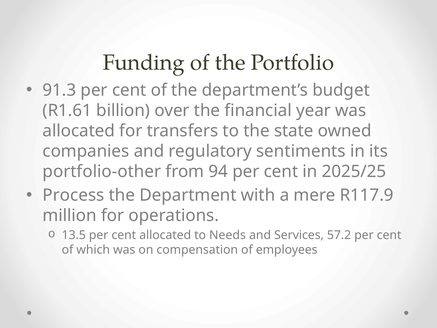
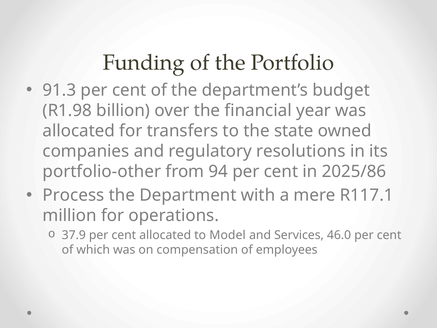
R1.61: R1.61 -> R1.98
sentiments: sentiments -> resolutions
2025/25: 2025/25 -> 2025/86
R117.9: R117.9 -> R117.1
13.5: 13.5 -> 37.9
Needs: Needs -> Model
57.2: 57.2 -> 46.0
